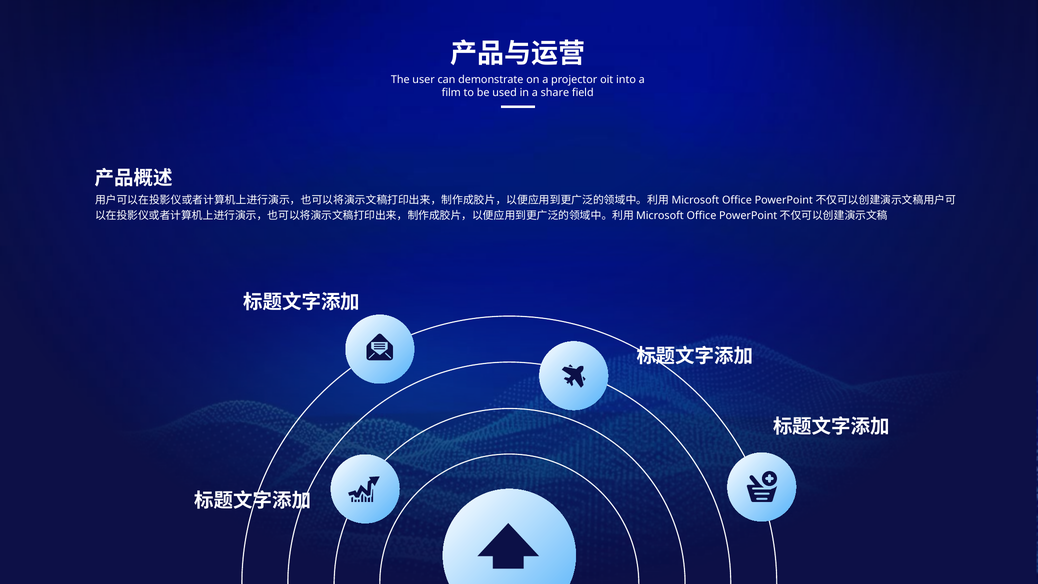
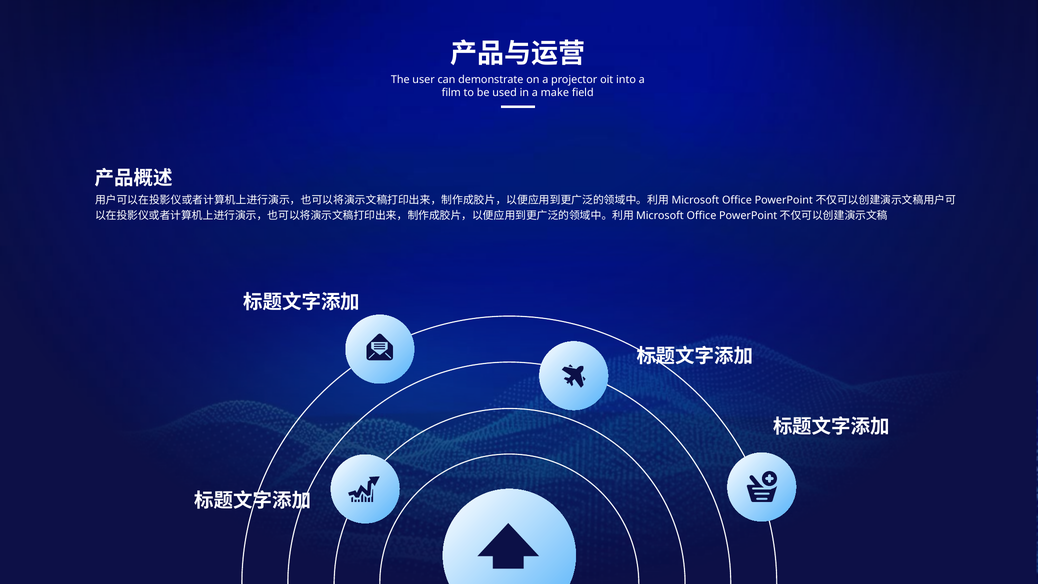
share: share -> make
